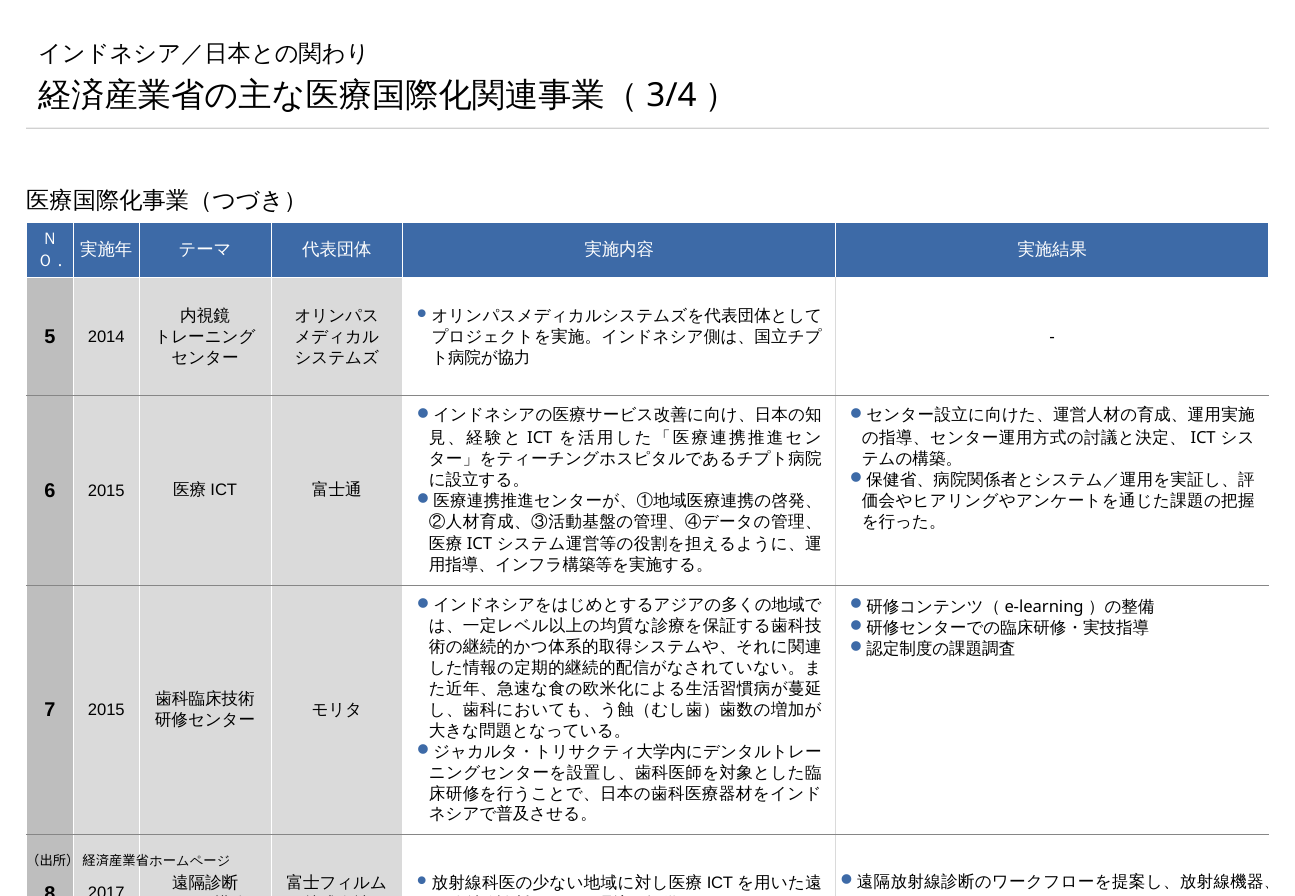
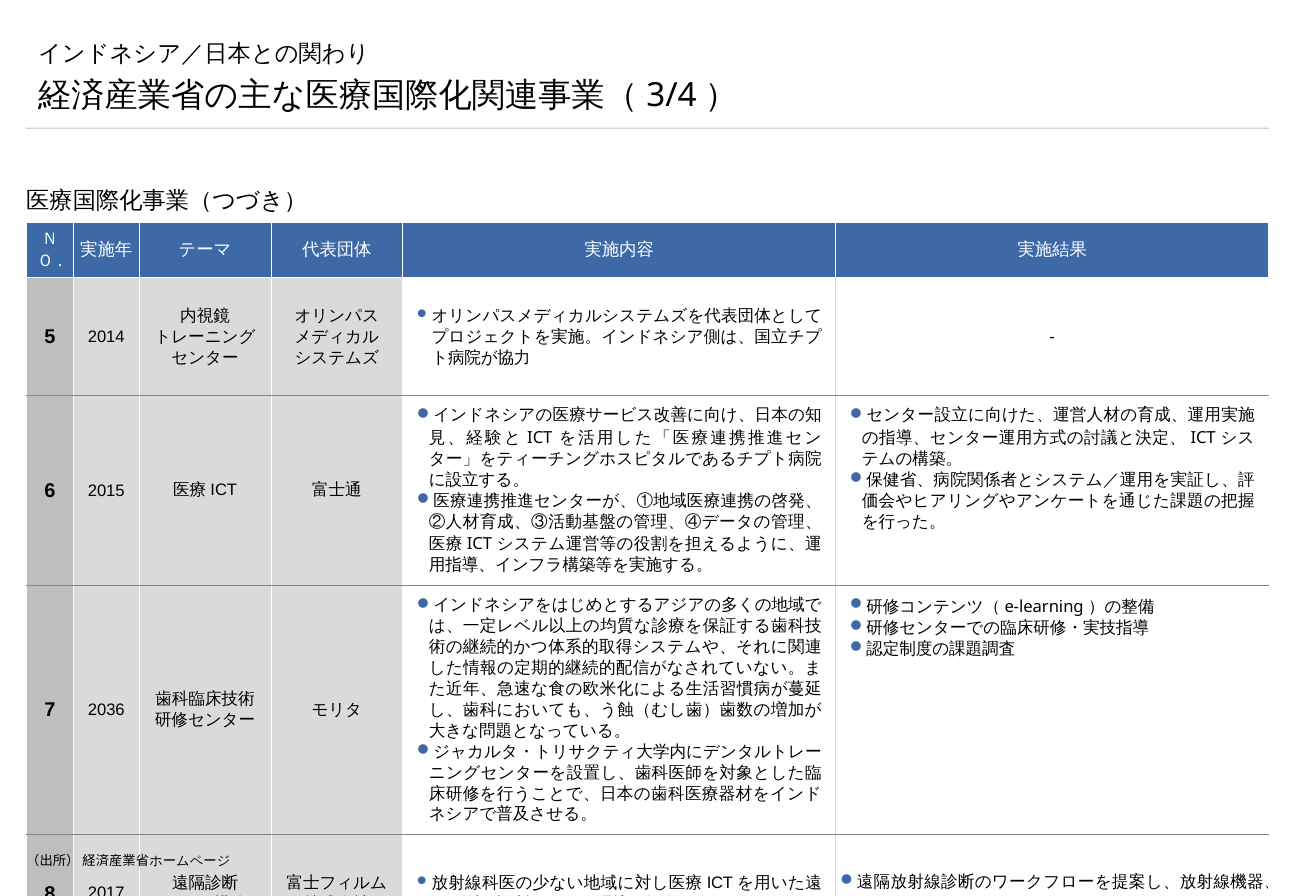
7 2015: 2015 -> 2036
